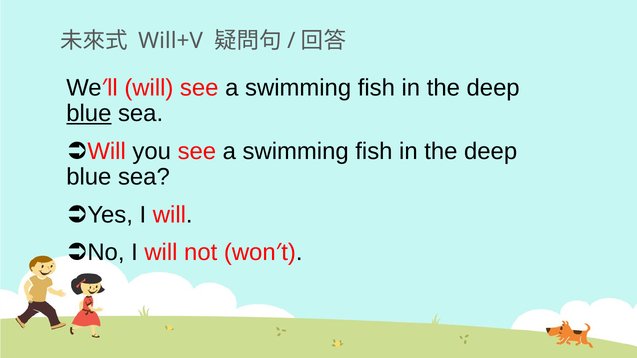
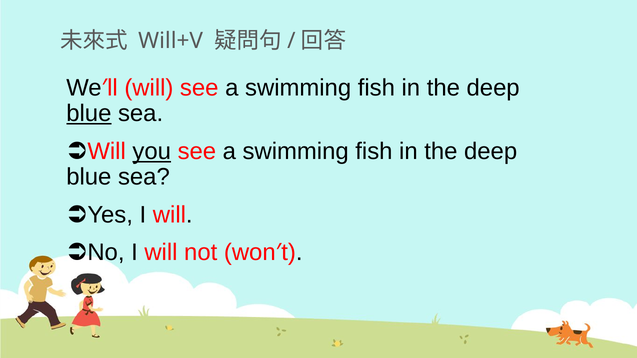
you underline: none -> present
